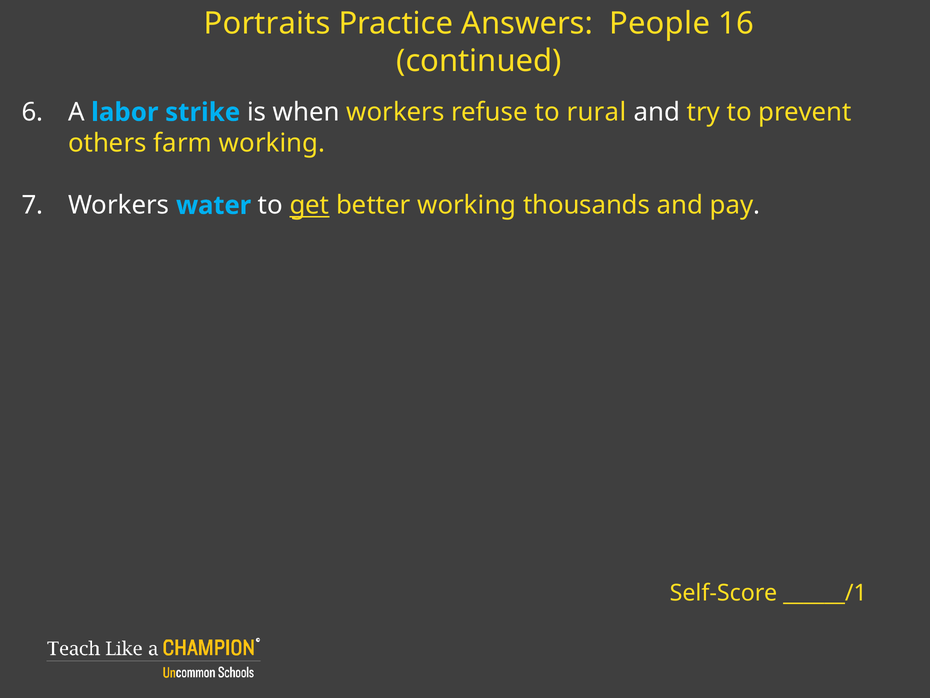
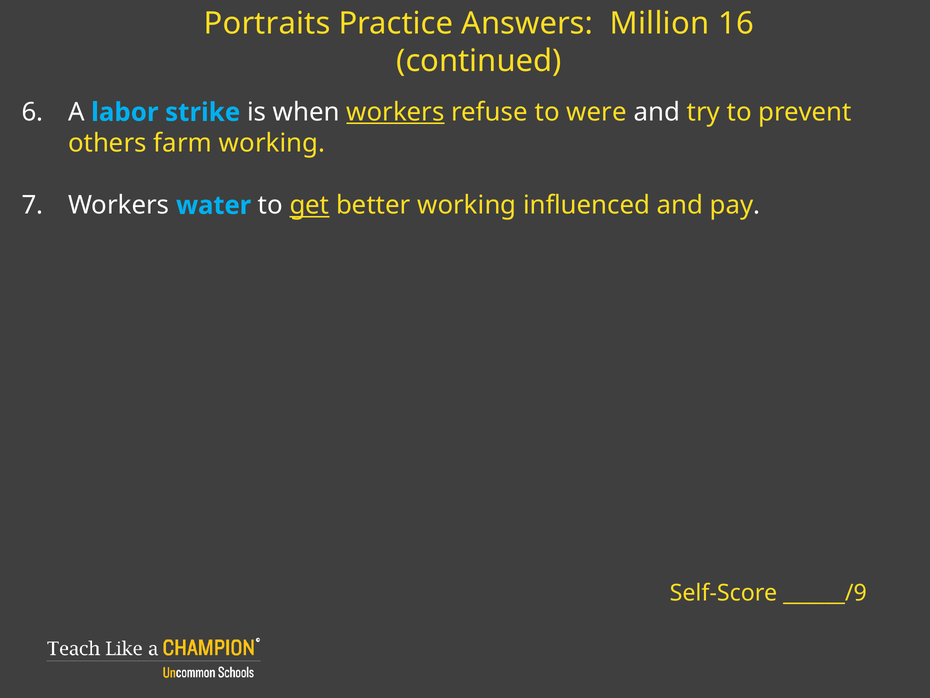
People: People -> Million
workers at (395, 112) underline: none -> present
rural: rural -> were
thousands: thousands -> influenced
______/1: ______/1 -> ______/9
